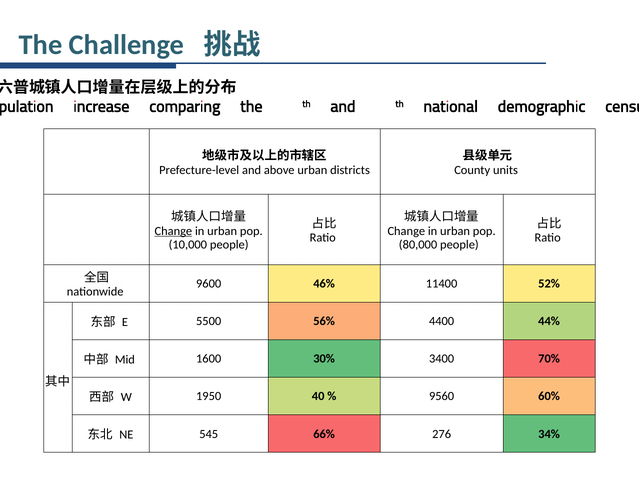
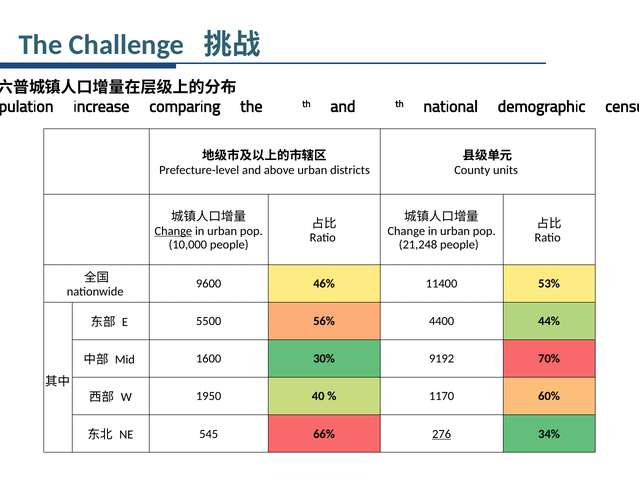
80,000: 80,000 -> 21,248
52%: 52% -> 53%
3400: 3400 -> 9192
9560: 9560 -> 1170
276 underline: none -> present
